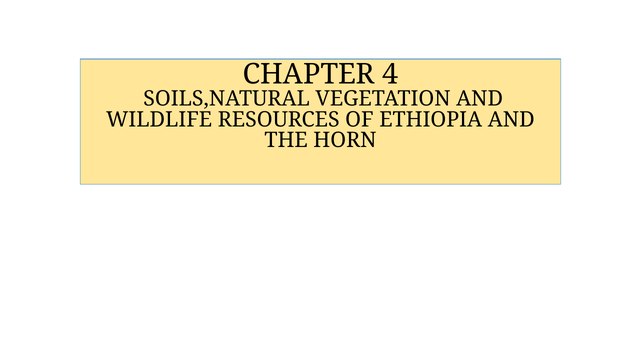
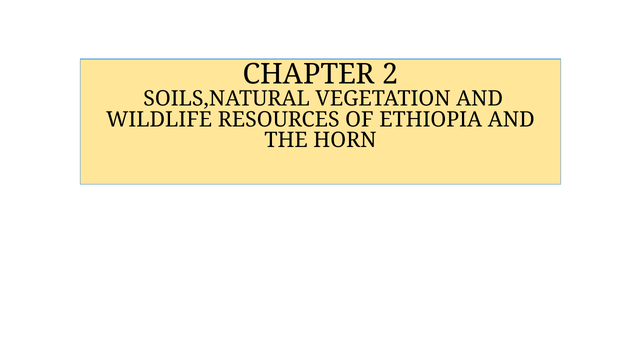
4: 4 -> 2
